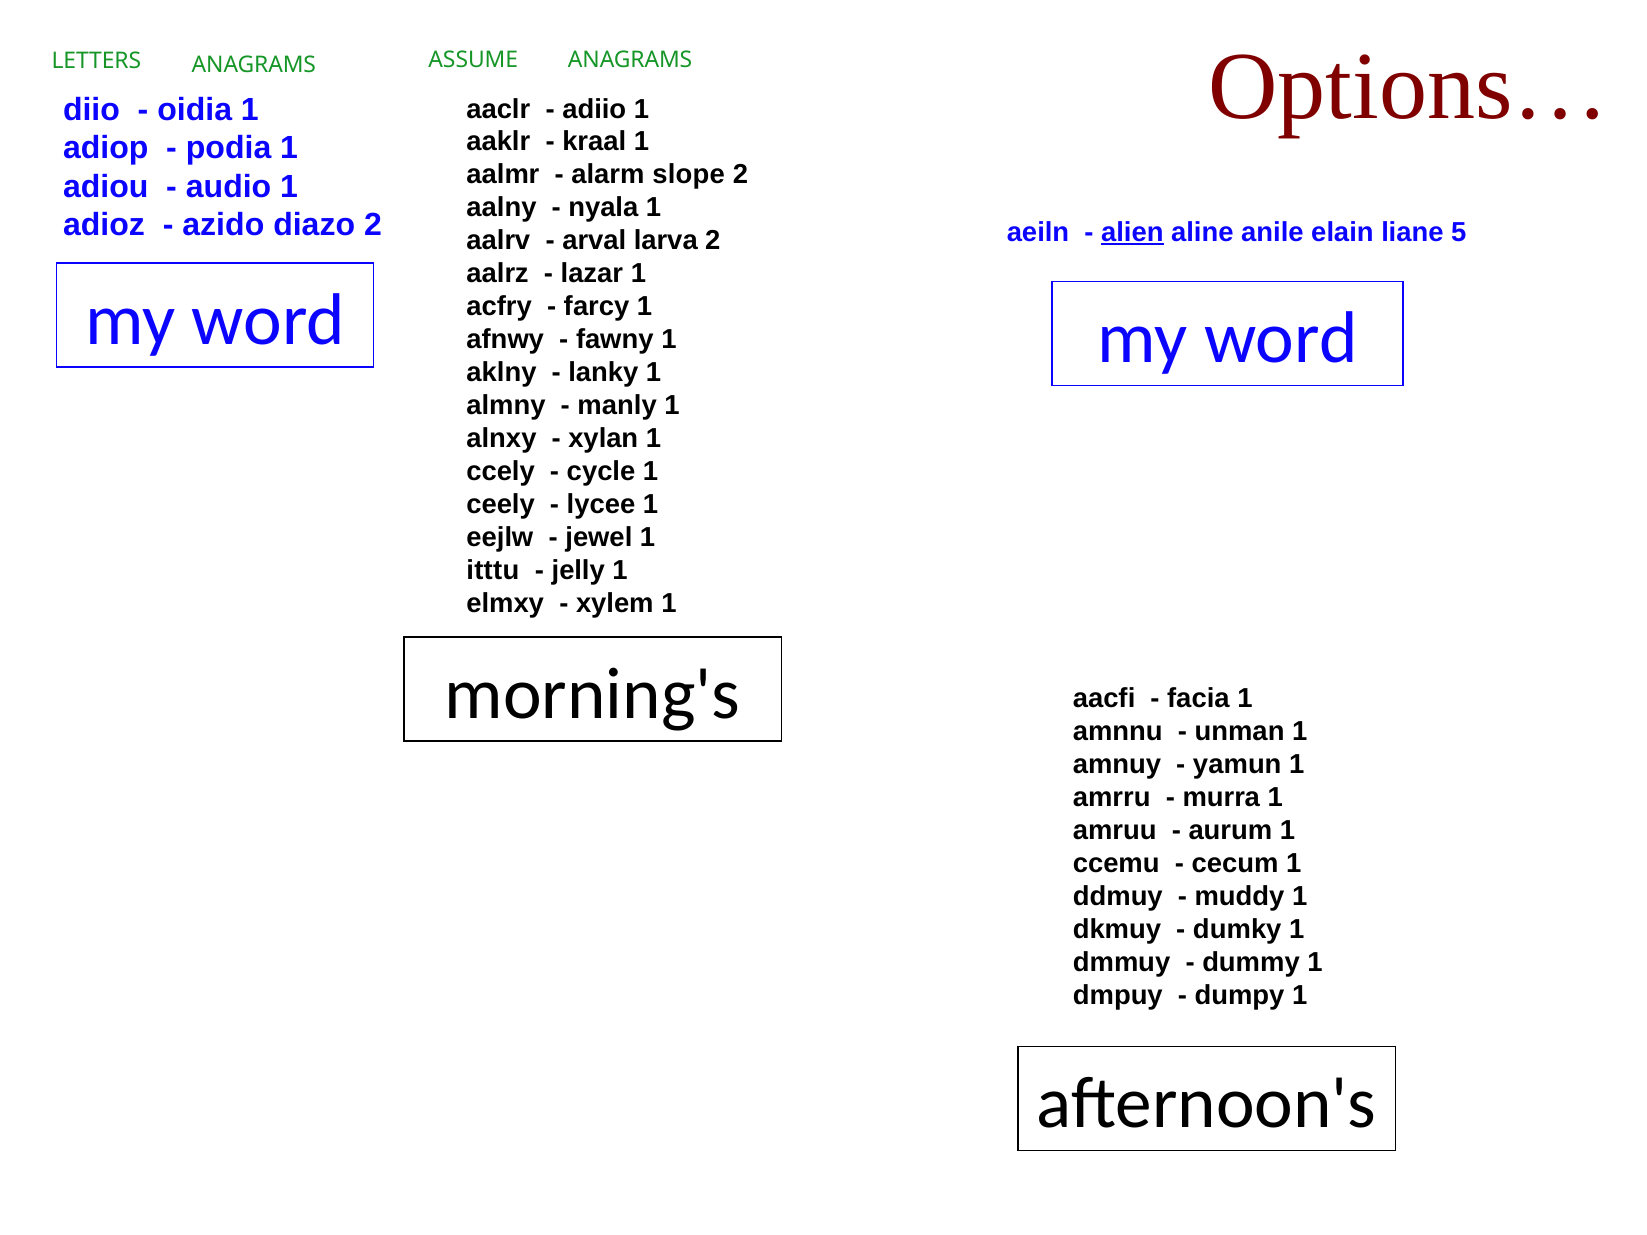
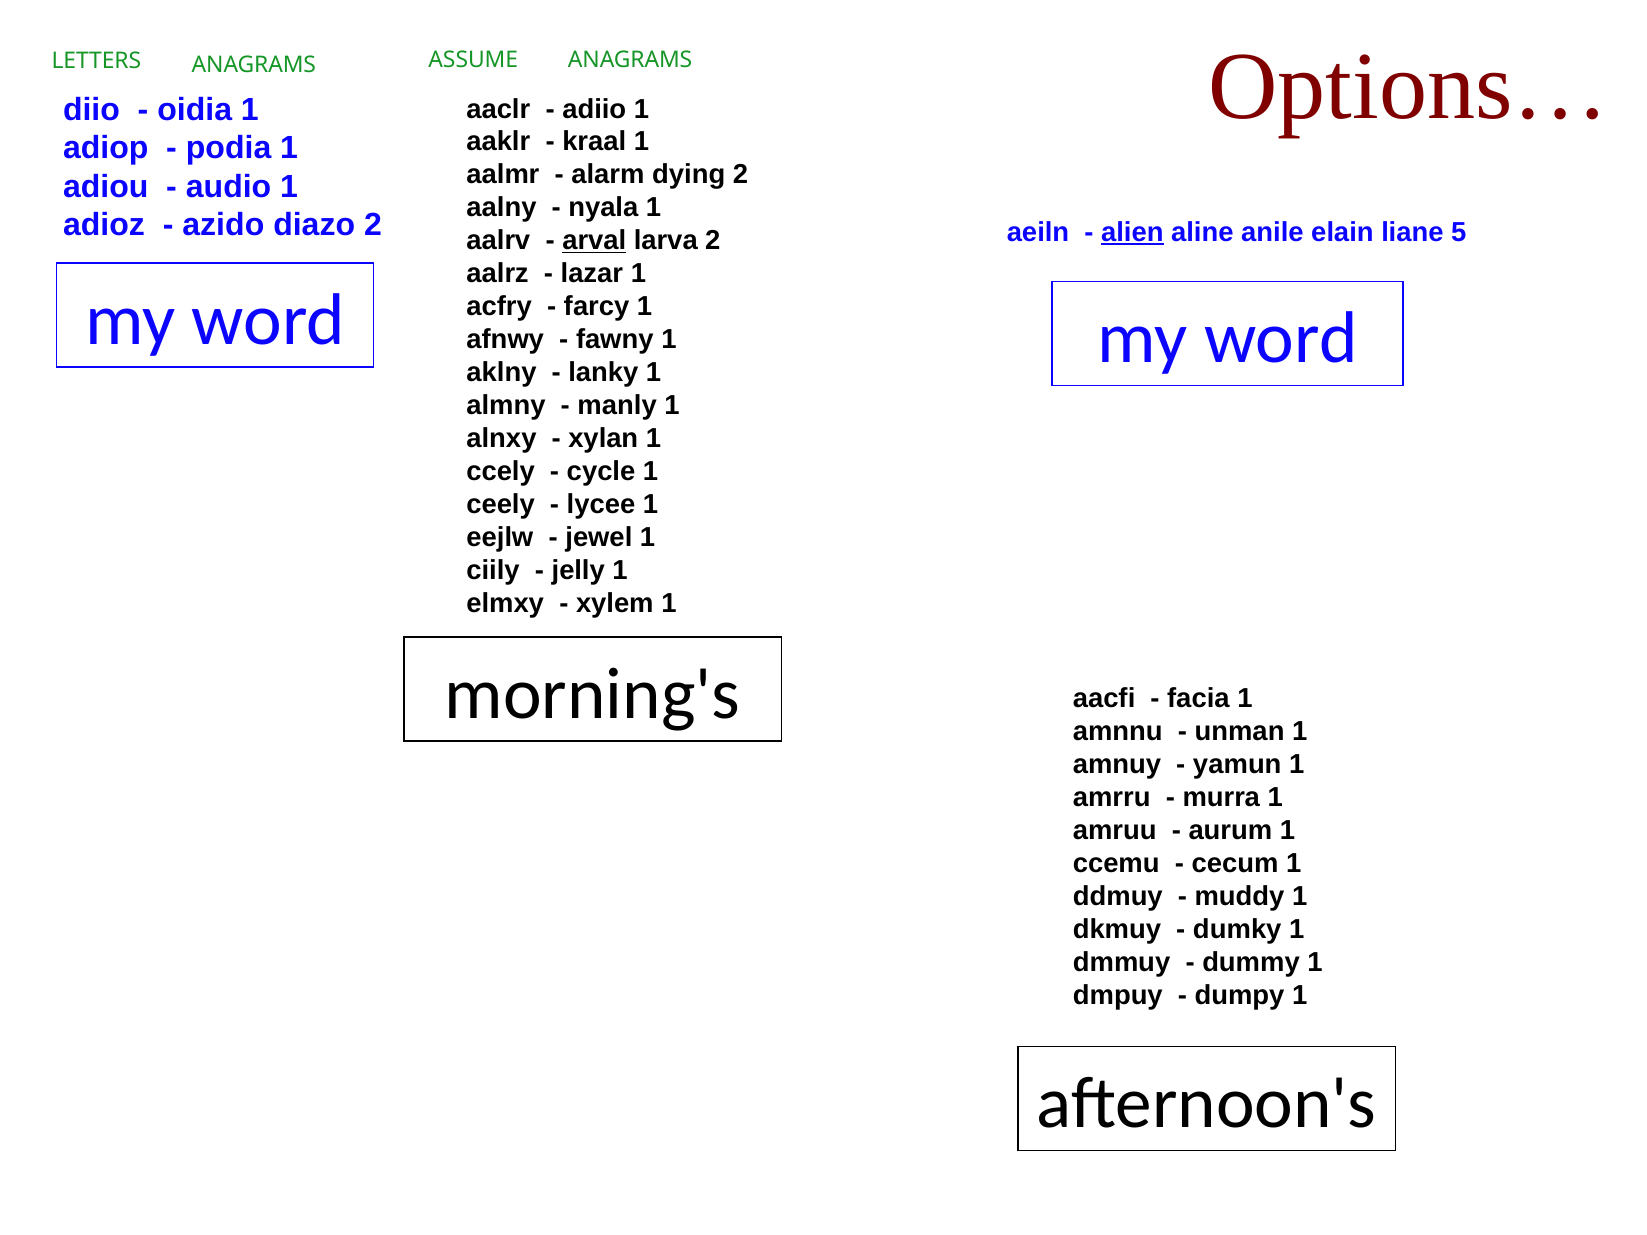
slope: slope -> dying
arval underline: none -> present
itttu: itttu -> ciily
